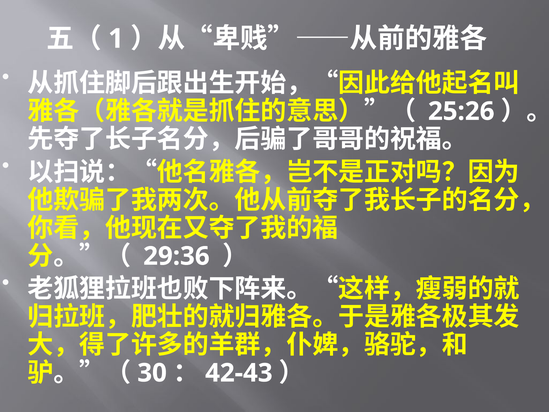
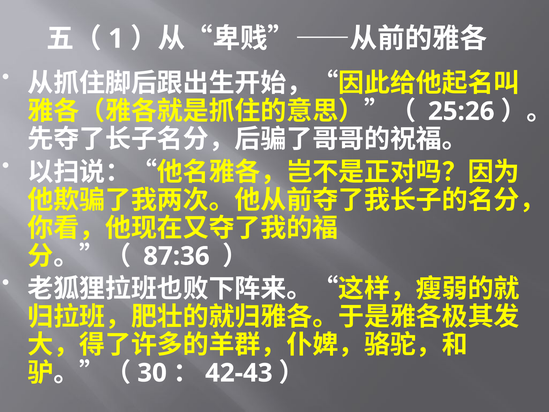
29:36: 29:36 -> 87:36
